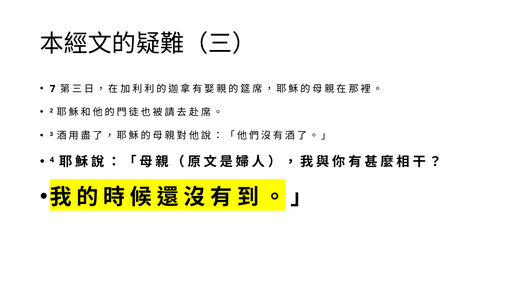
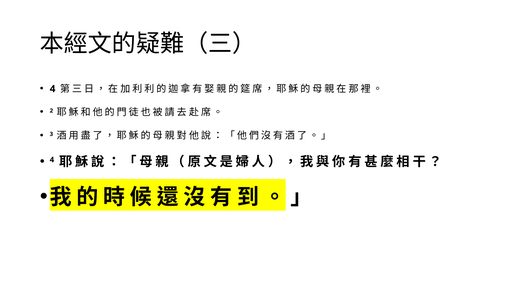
7 at (53, 89): 7 -> 4
